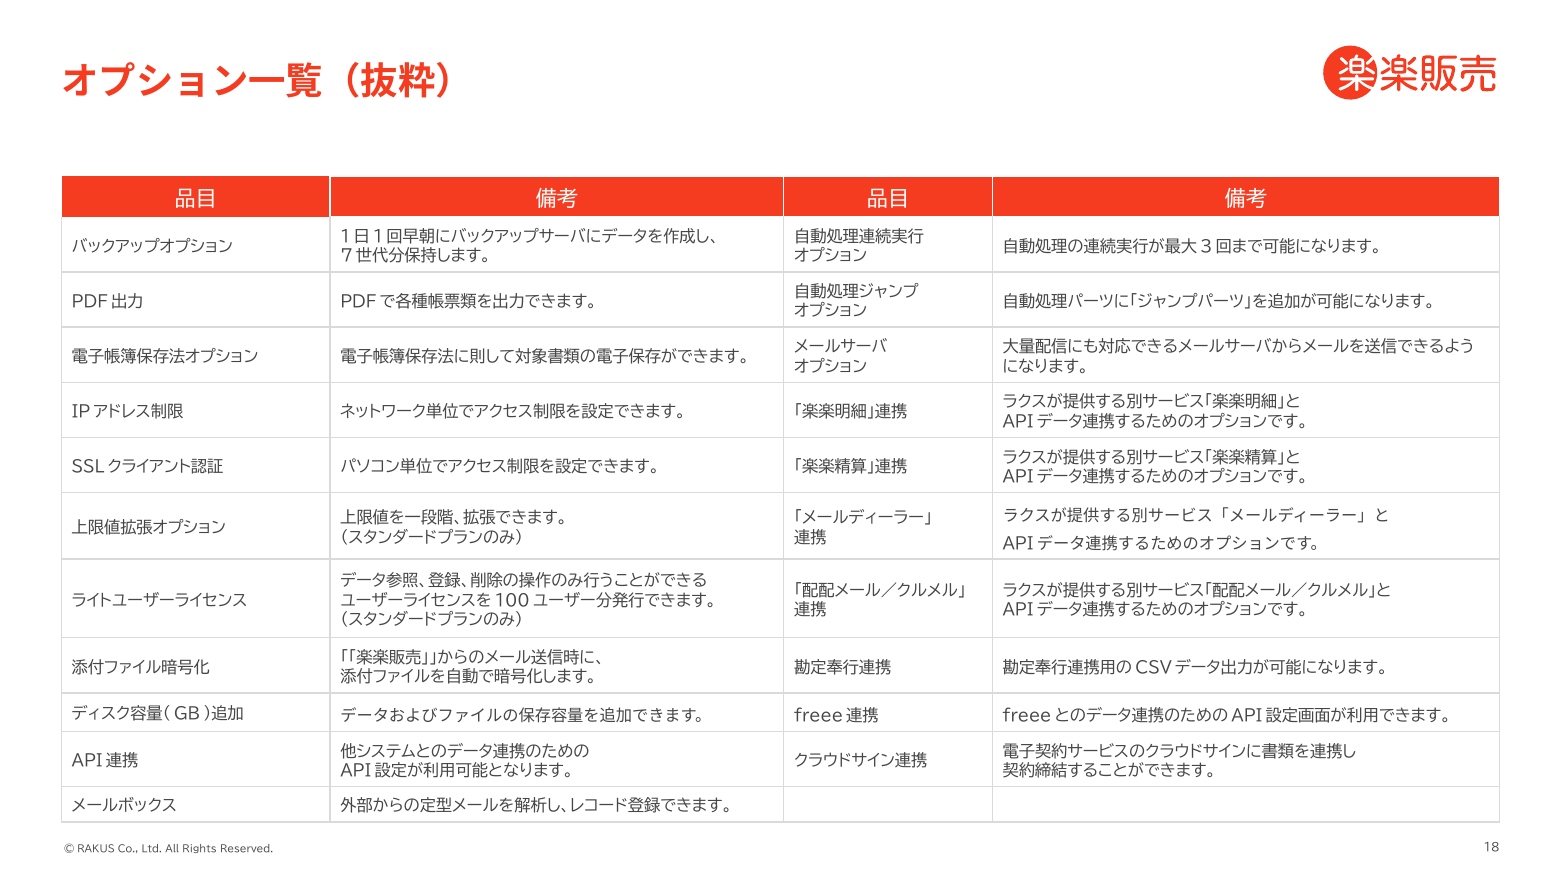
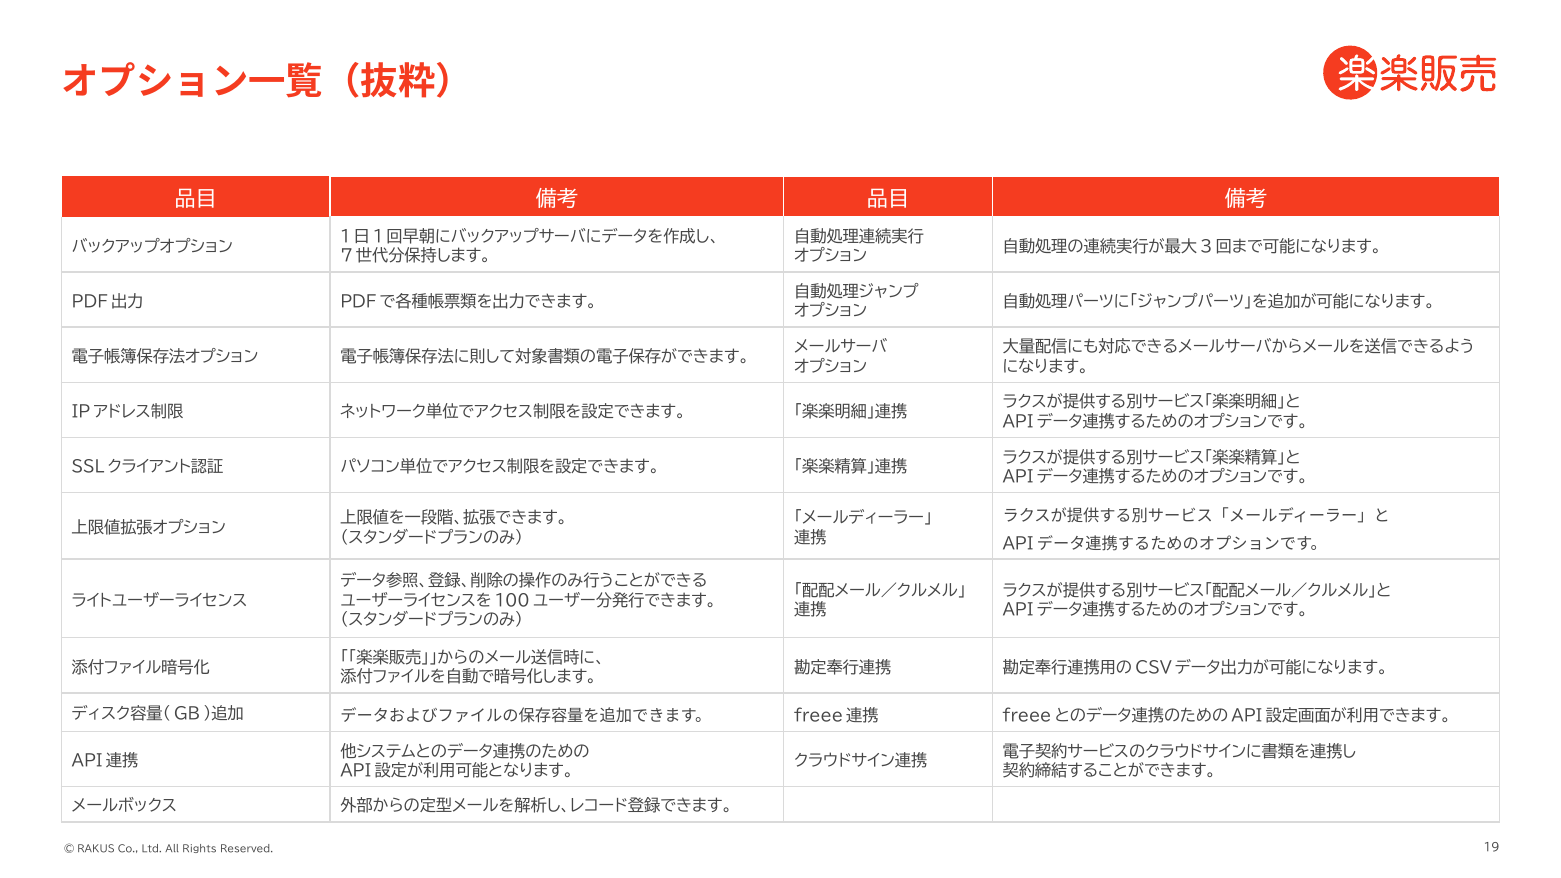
18: 18 -> 19
